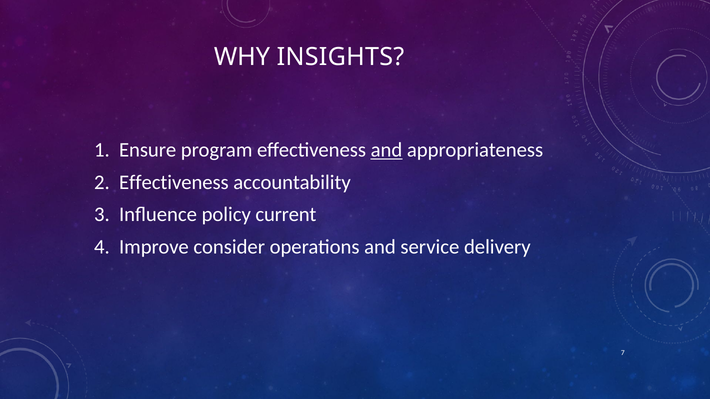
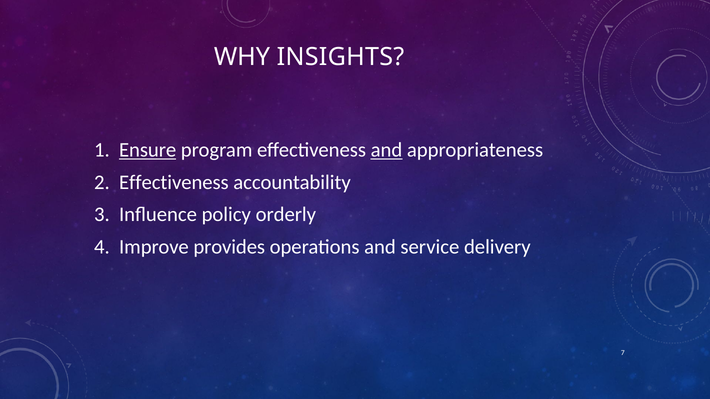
Ensure underline: none -> present
current: current -> orderly
consider: consider -> provides
